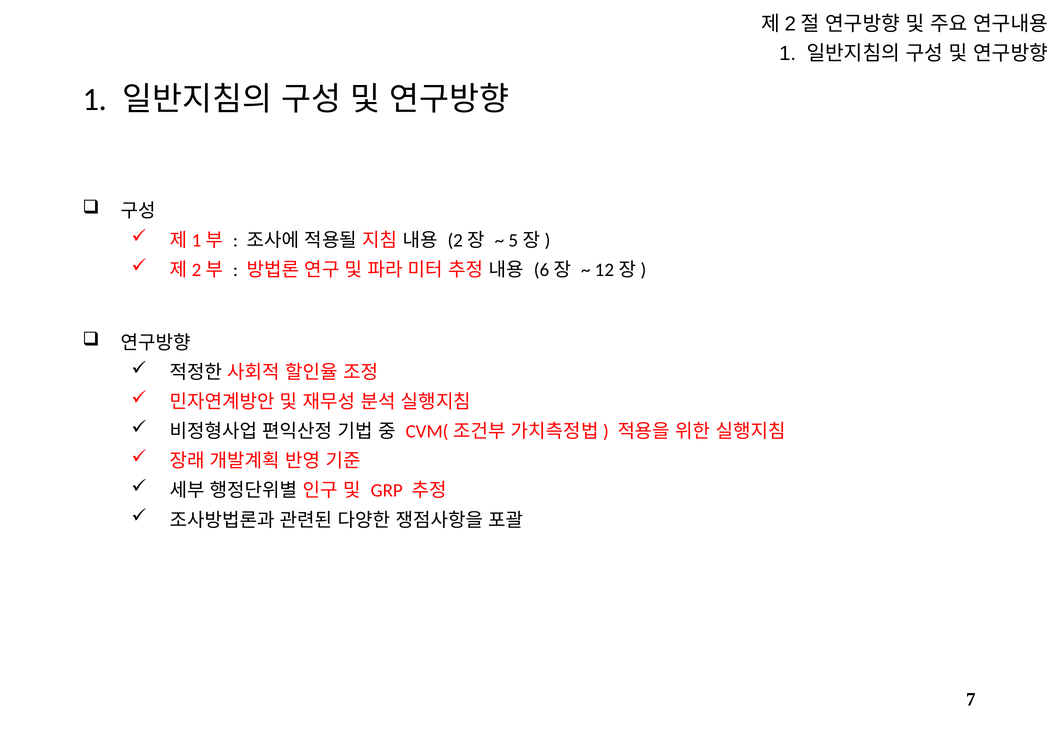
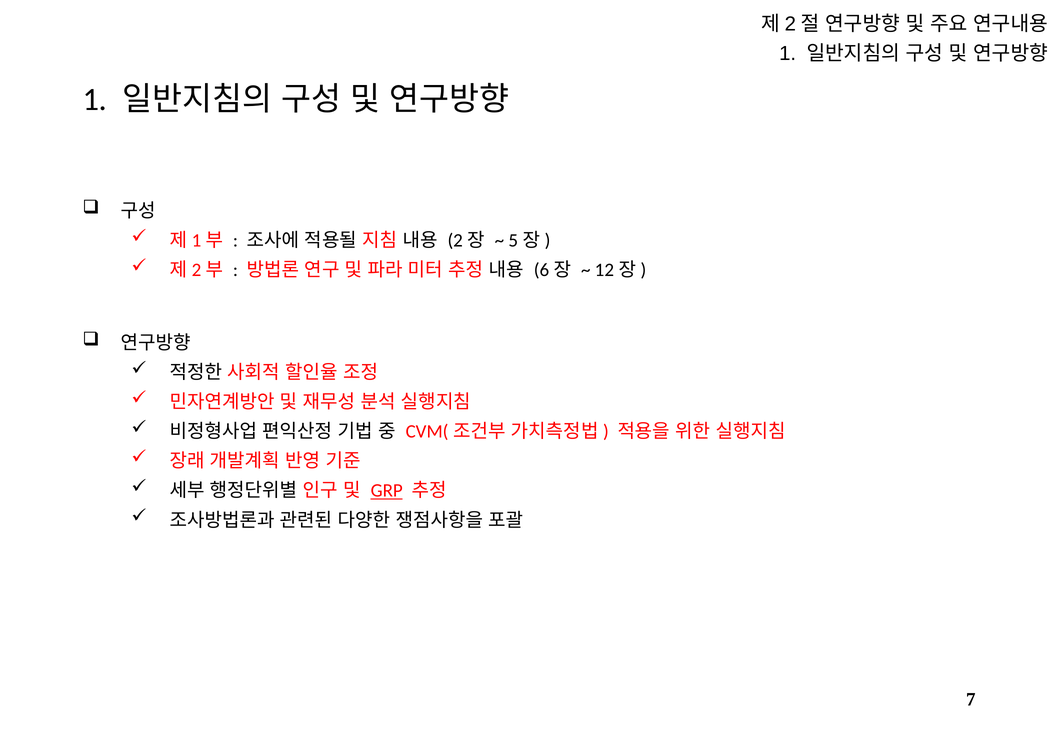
GRP underline: none -> present
